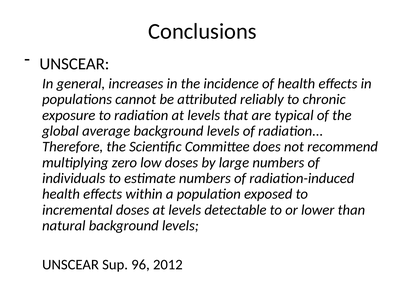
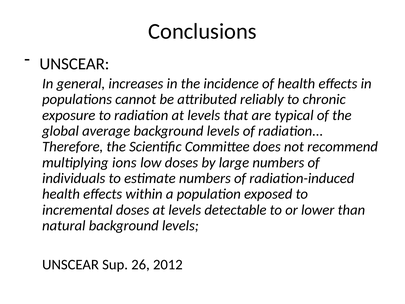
zero: zero -> ions
96: 96 -> 26
